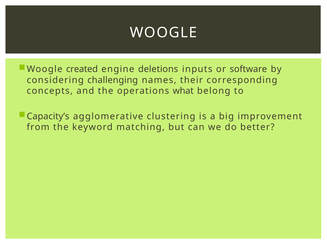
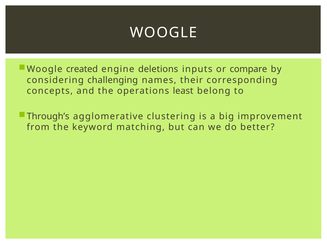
software: software -> compare
what: what -> least
Capacity’s: Capacity’s -> Through’s
